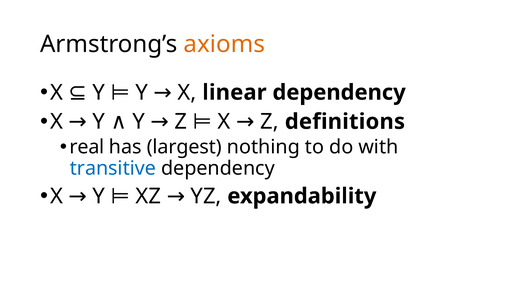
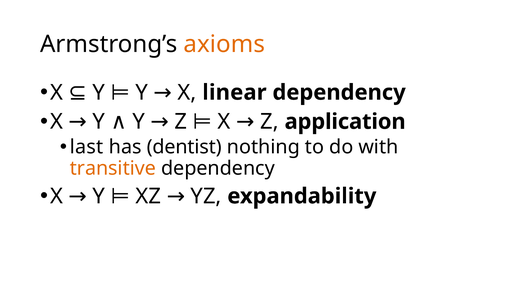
definitions: definitions -> application
real: real -> last
largest: largest -> dentist
transitive colour: blue -> orange
